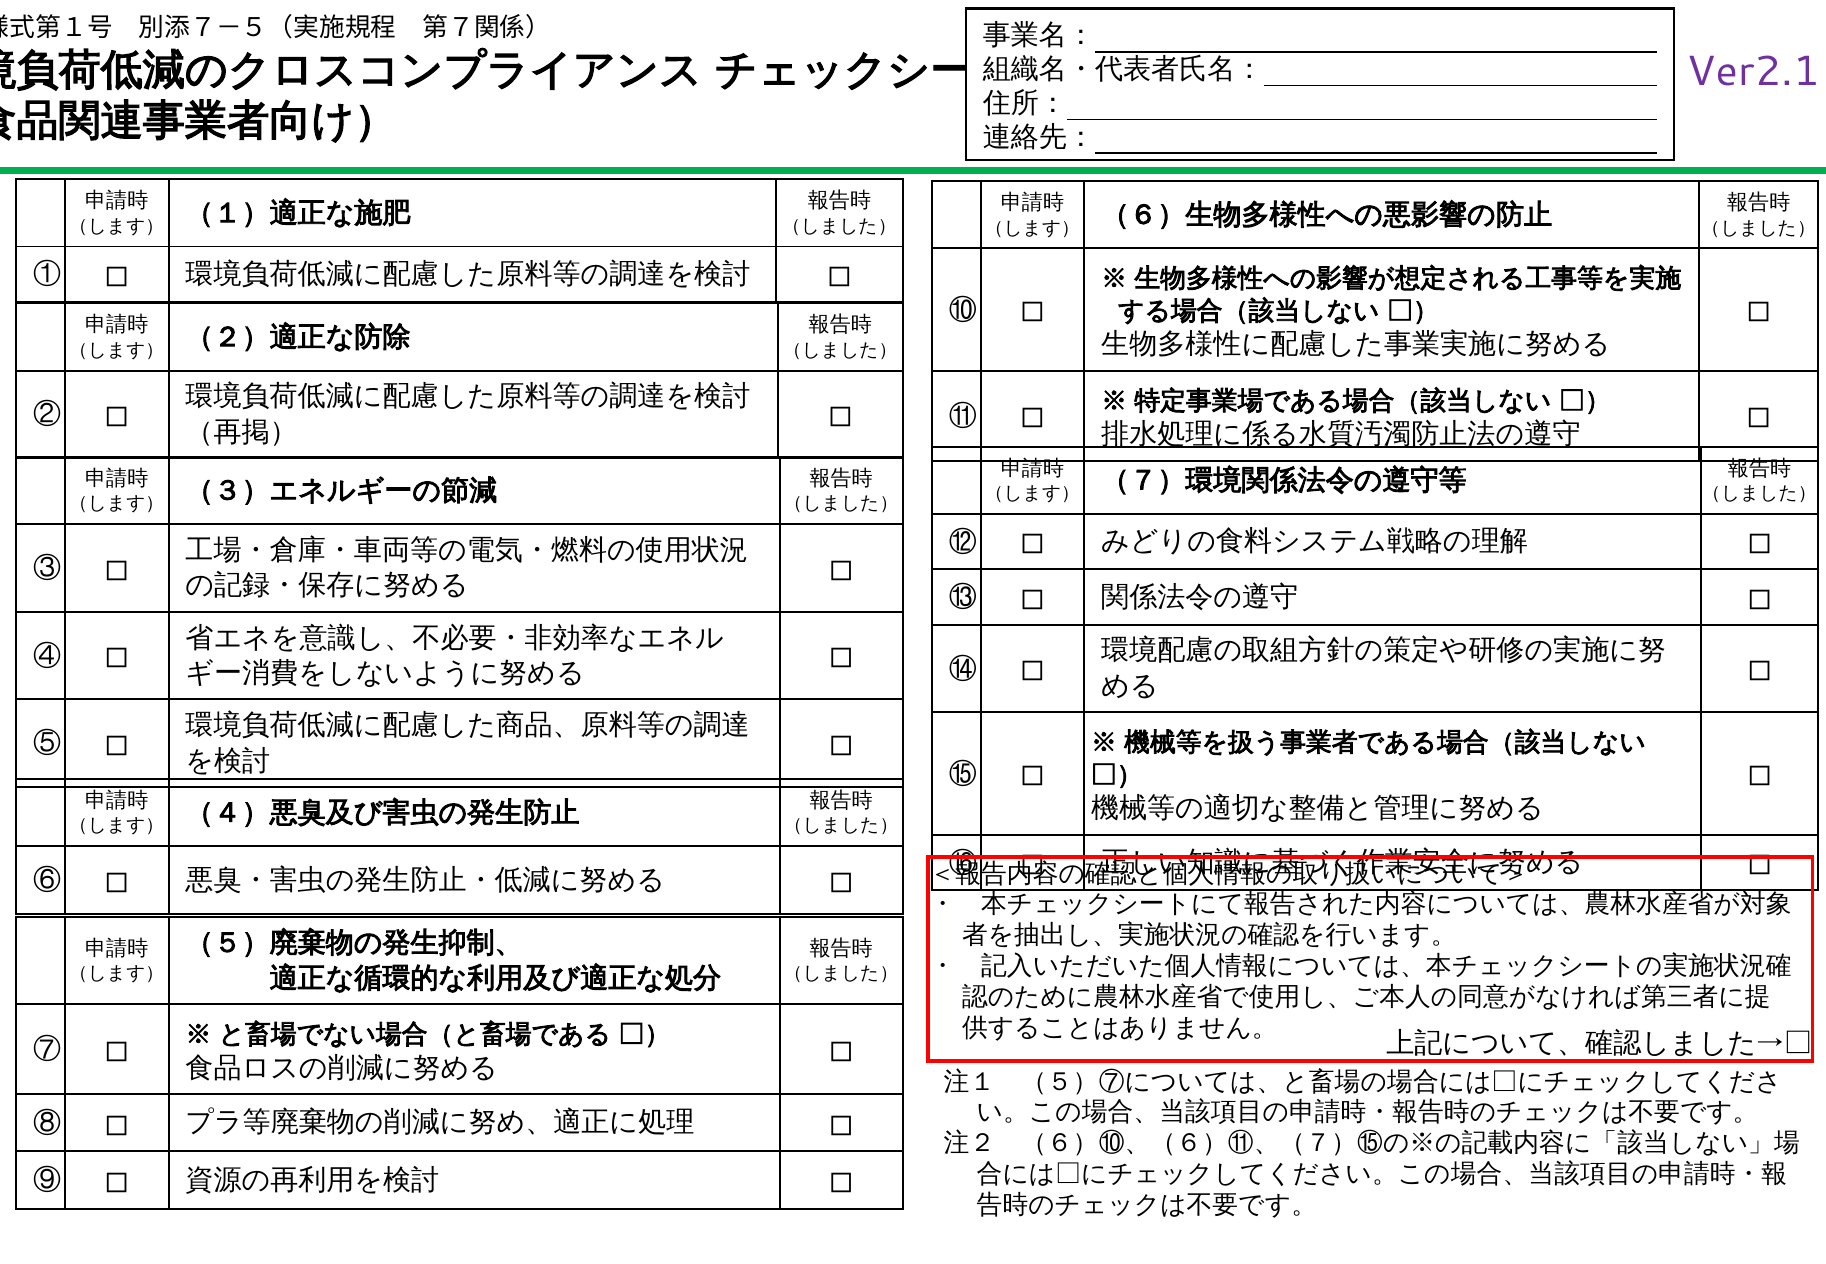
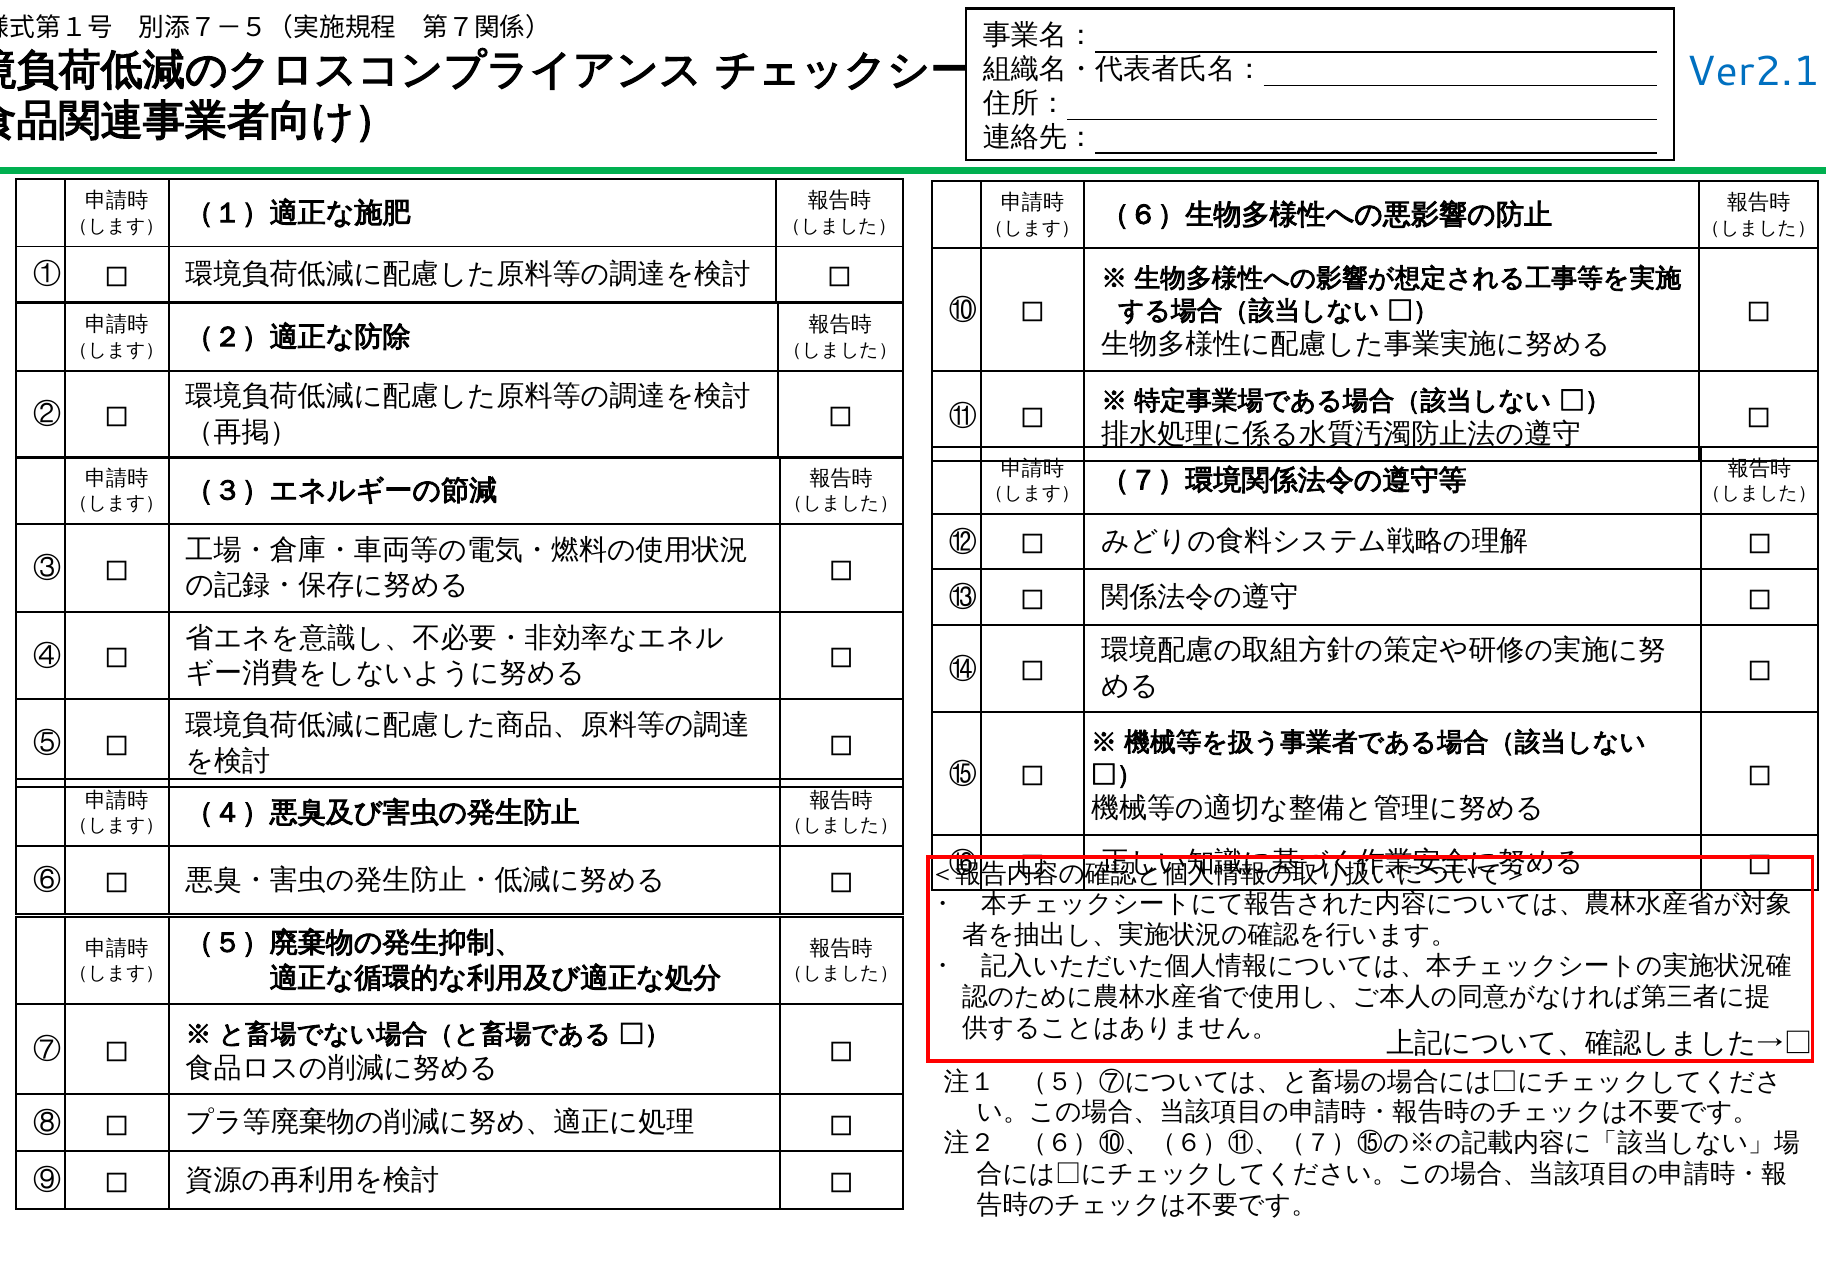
Ver2.1 colour: purple -> blue
